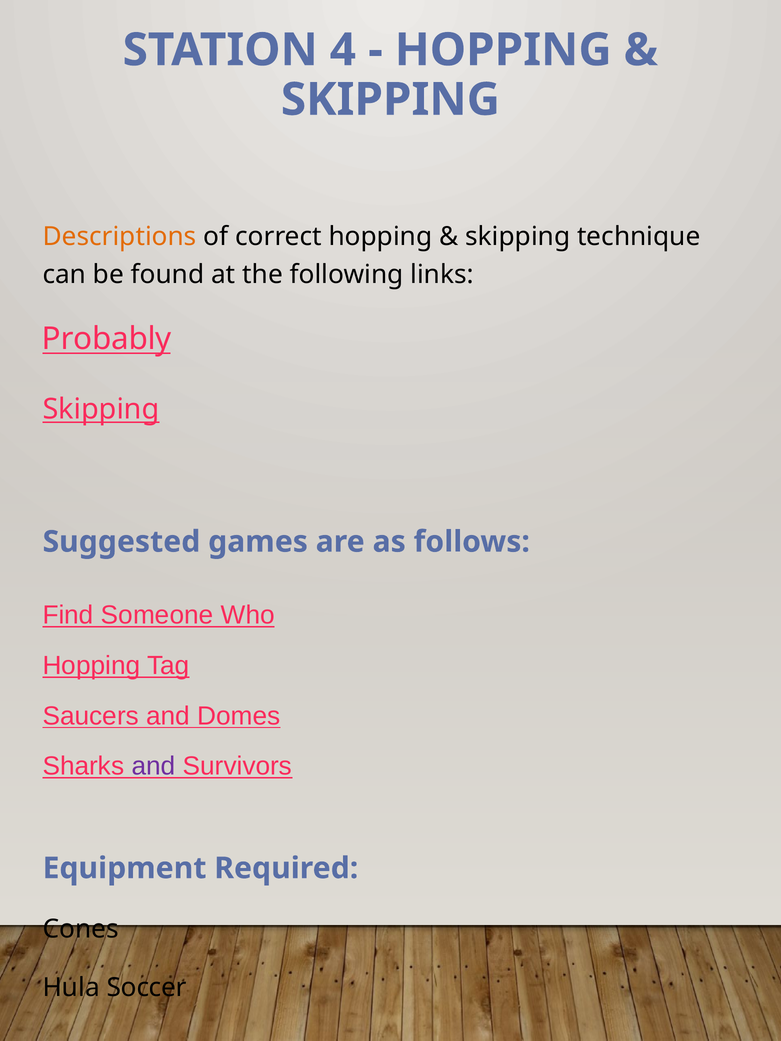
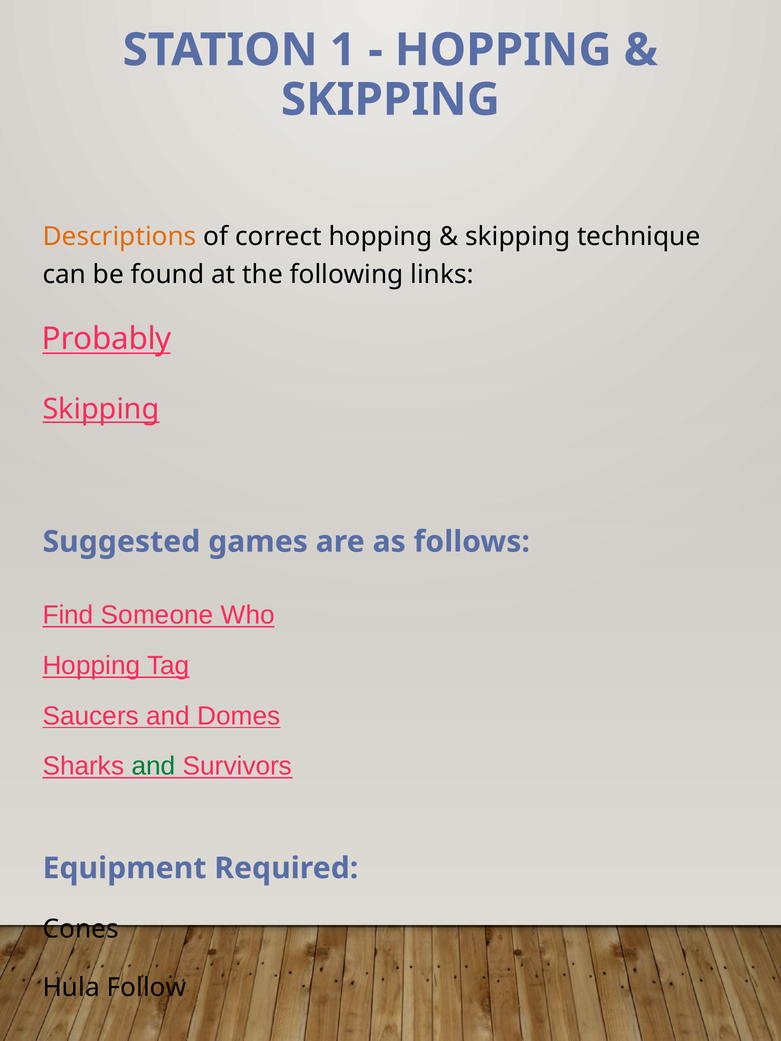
4: 4 -> 1
and at (153, 767) colour: purple -> green
Soccer: Soccer -> Follow
